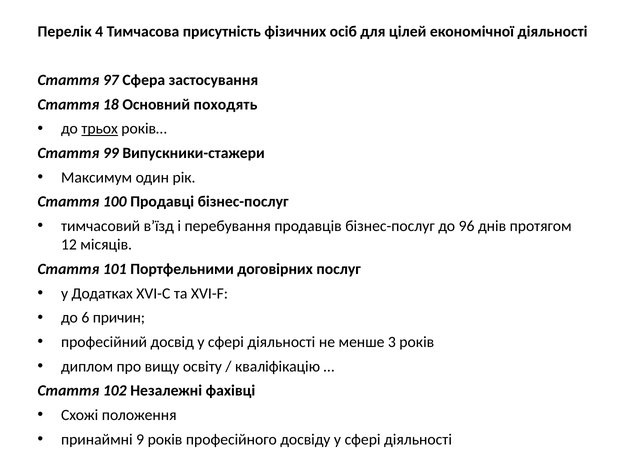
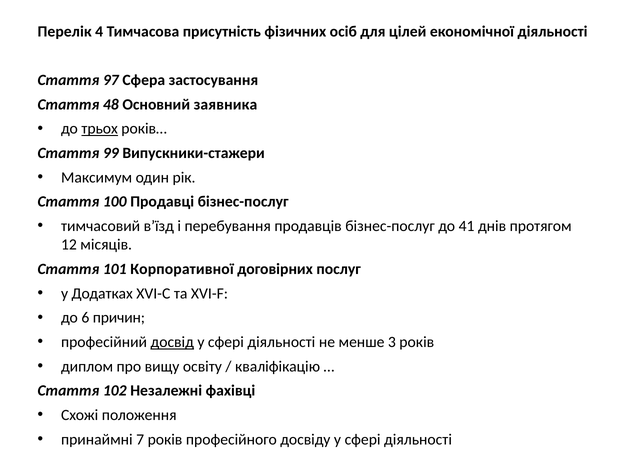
18: 18 -> 48
походять: походять -> заявника
96: 96 -> 41
Портфельними: Портфельними -> Корпоративної
досвід underline: none -> present
9: 9 -> 7
